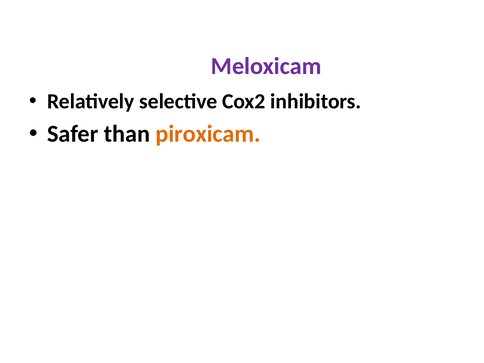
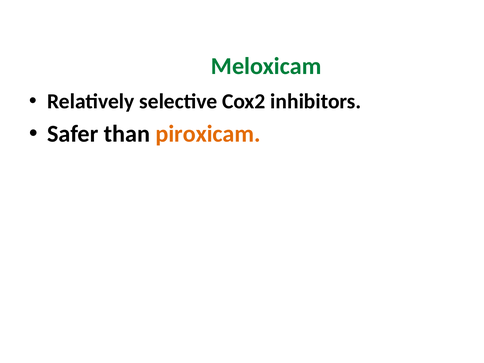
Meloxicam colour: purple -> green
